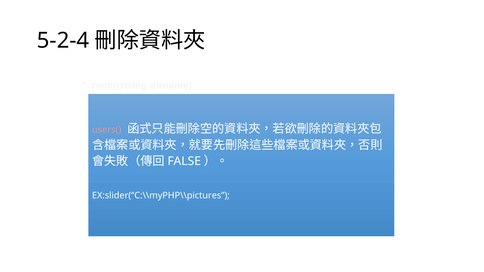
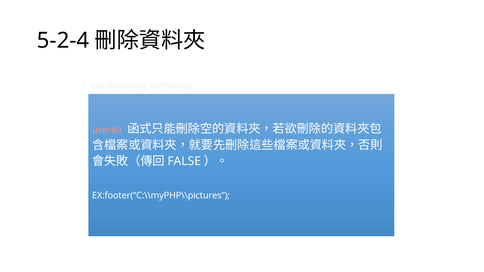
EX:slider(“C:\\myPHP\\pictures: EX:slider(“C:\\myPHP\\pictures -> EX:footer(“C:\\myPHP\\pictures
